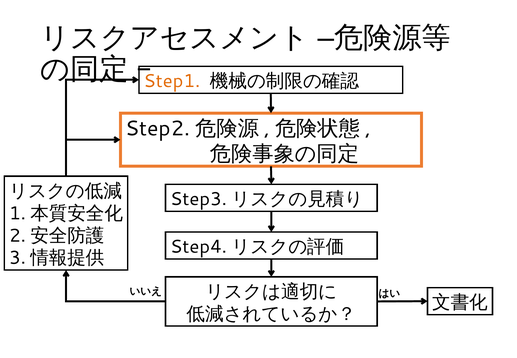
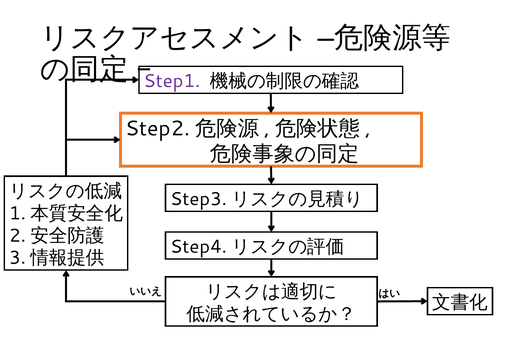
Step1 colour: orange -> purple
